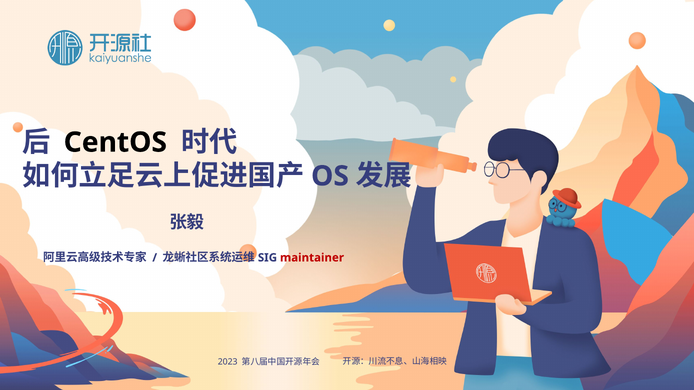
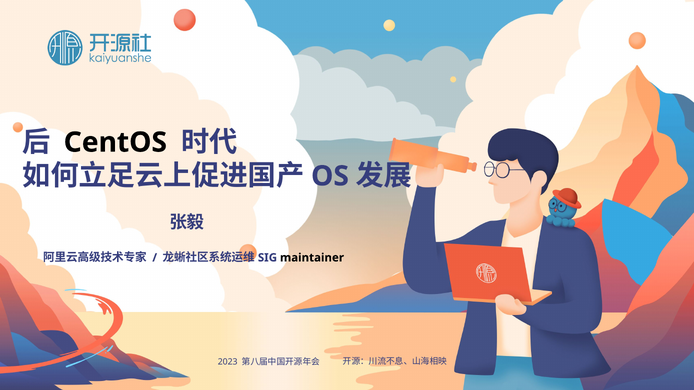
maintainer colour: red -> black
